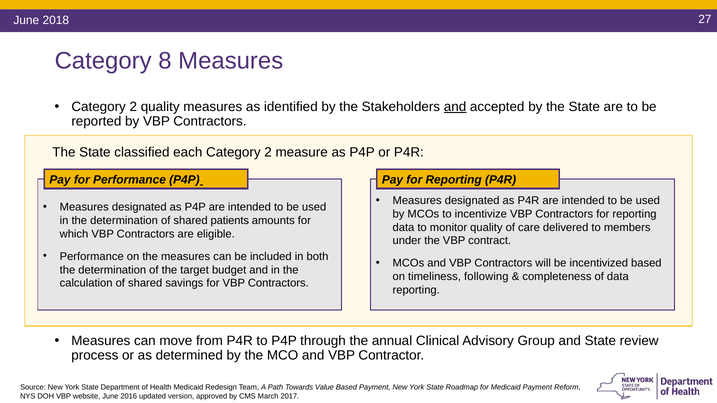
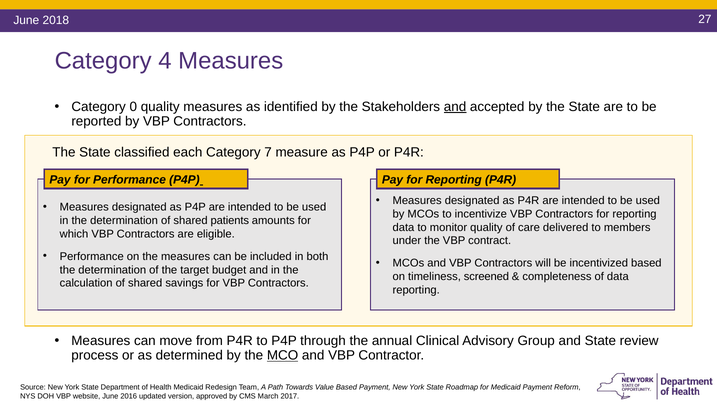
8: 8 -> 4
2 at (133, 107): 2 -> 0
each Category 2: 2 -> 7
following: following -> screened
MCO underline: none -> present
